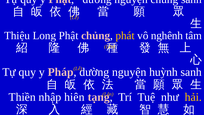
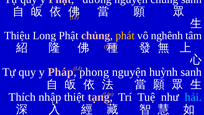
dường: dường -> phong
Thiền: Thiền -> Thích
hiên: hiên -> thiệt
hải colour: yellow -> light blue
